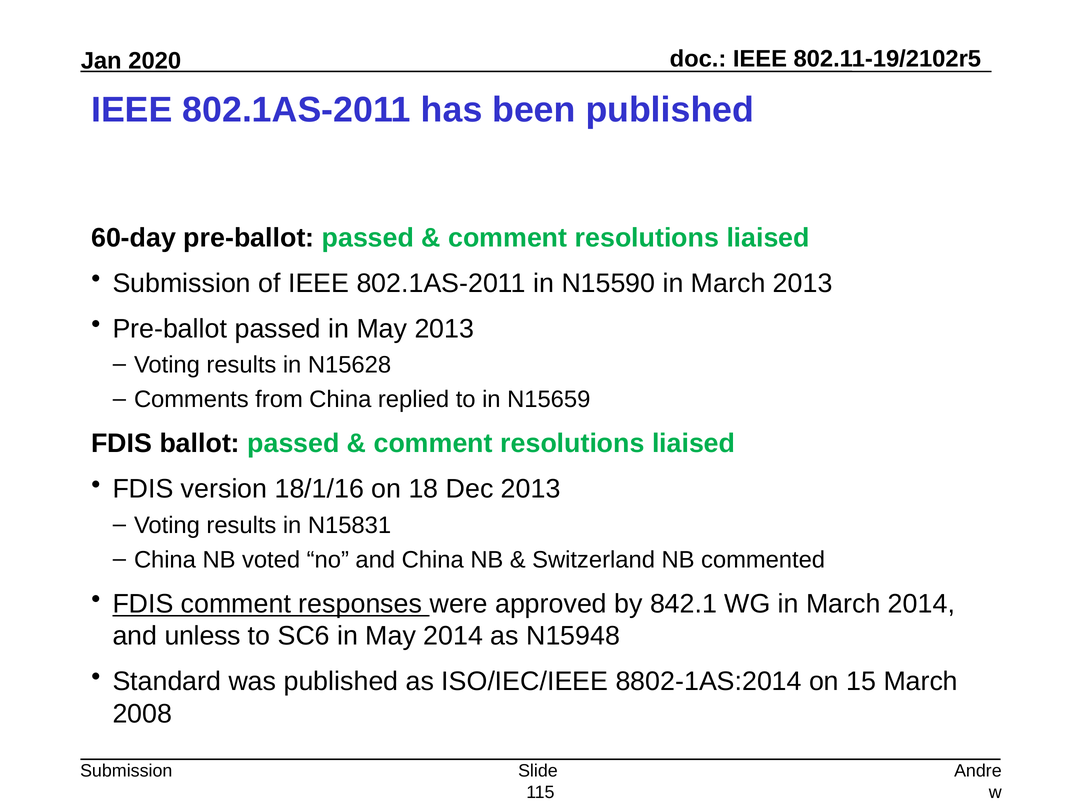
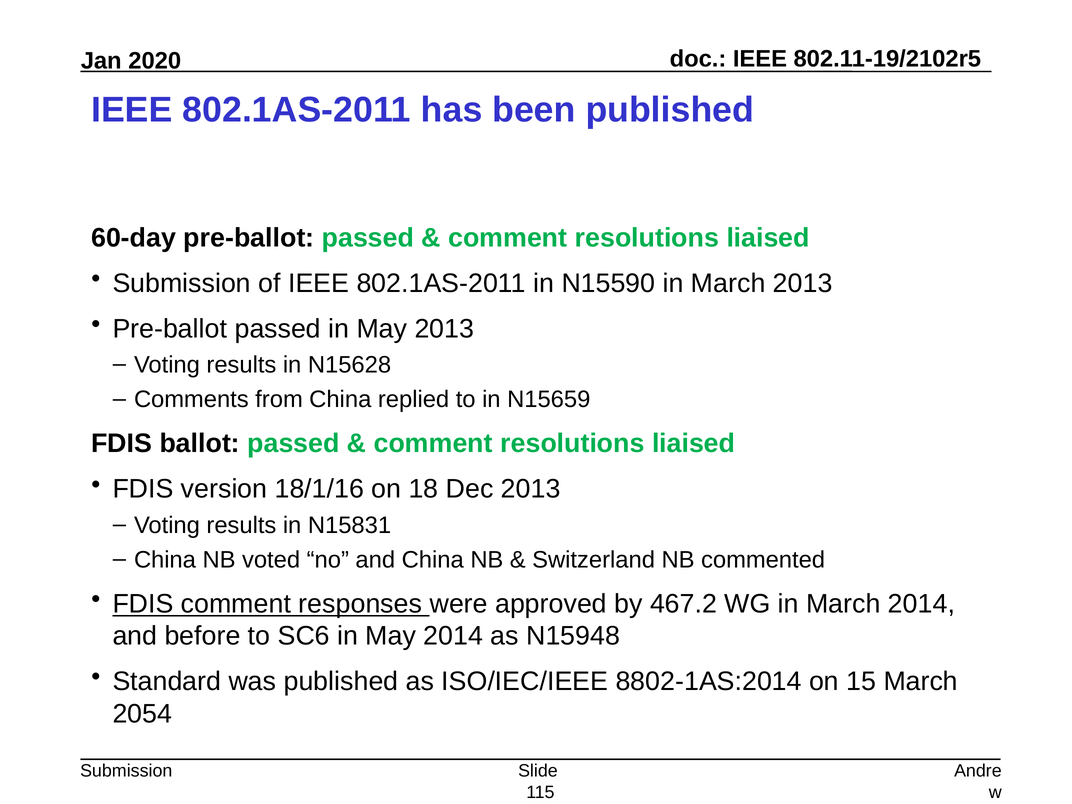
842.1: 842.1 -> 467.2
unless: unless -> before
2008: 2008 -> 2054
